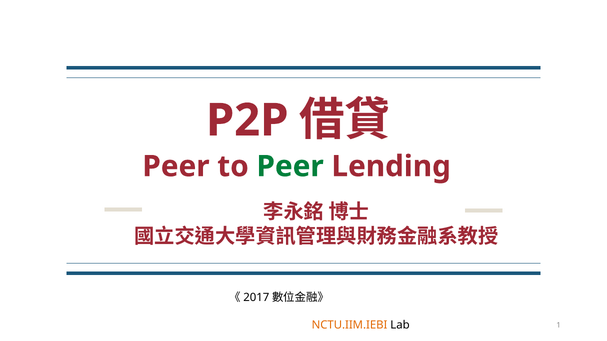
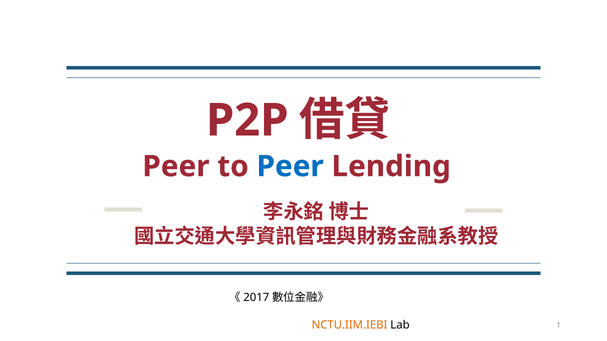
Peer at (290, 167) colour: green -> blue
